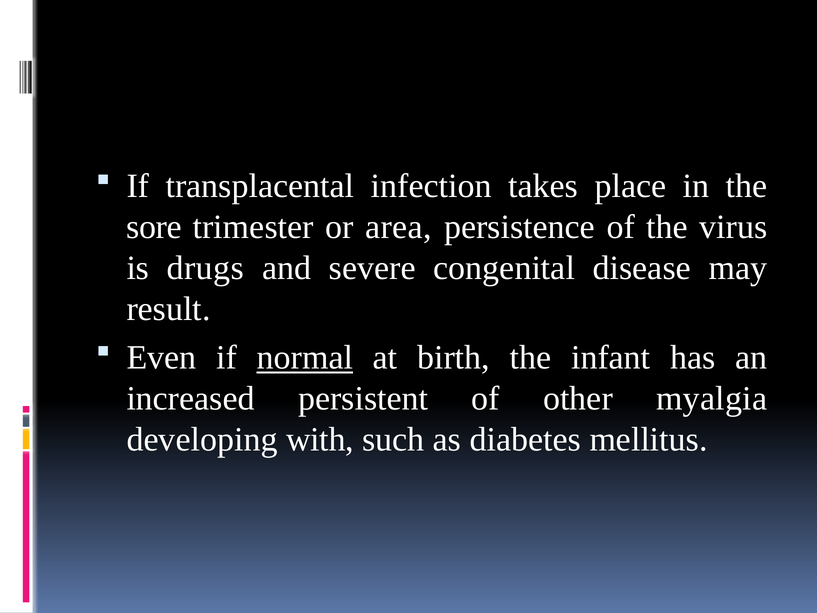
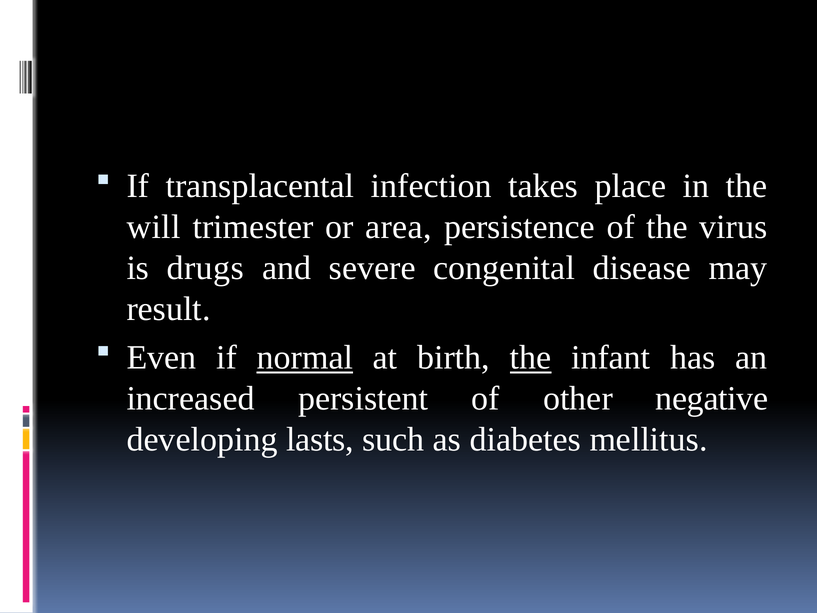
sore: sore -> will
the at (531, 358) underline: none -> present
myalgia: myalgia -> negative
with: with -> lasts
